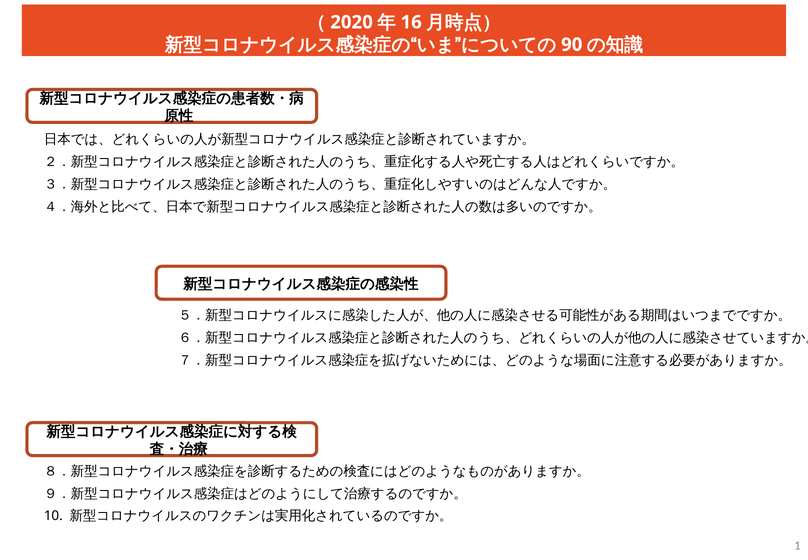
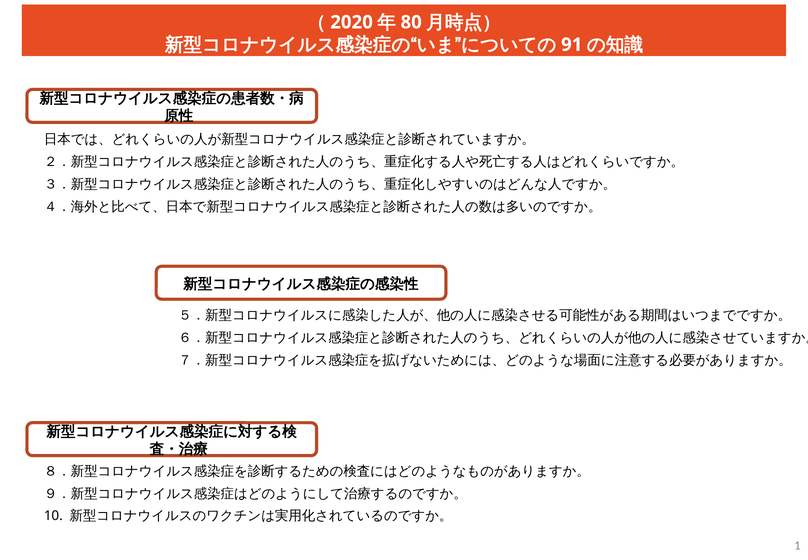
16: 16 -> 80
90: 90 -> 91
